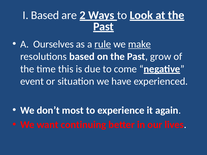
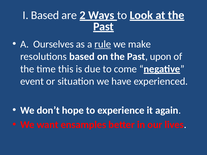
make underline: present -> none
grow: grow -> upon
most: most -> hope
continuing: continuing -> ensamples
